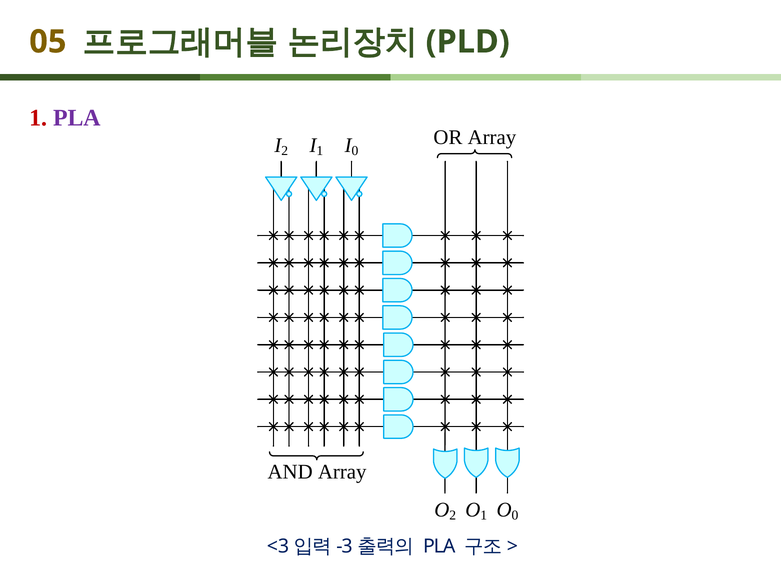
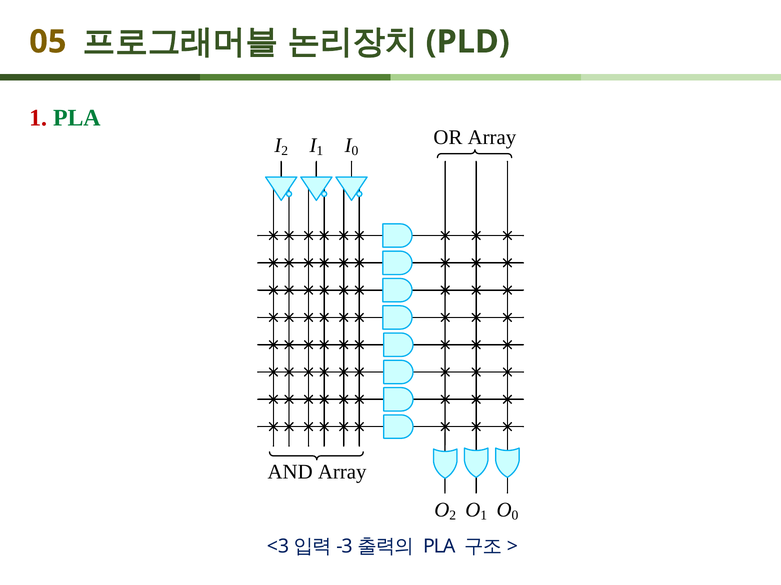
PLA at (77, 118) colour: purple -> green
